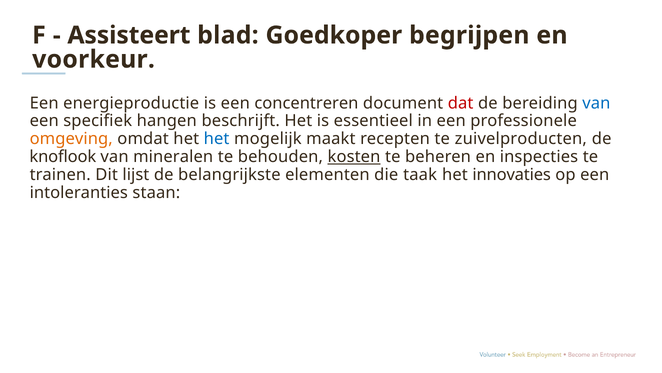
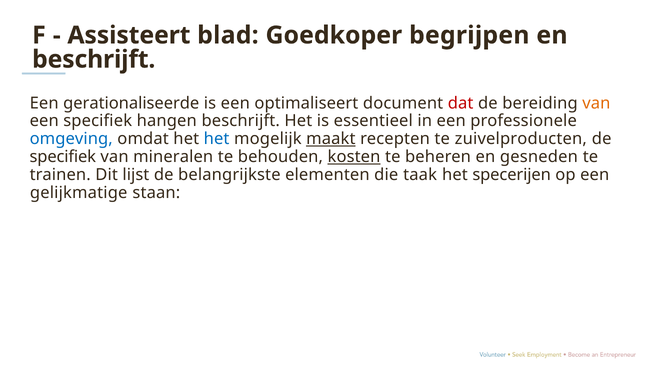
voorkeur at (94, 59): voorkeur -> beschrijft
energieproductie: energieproductie -> gerationaliseerde
concentreren: concentreren -> optimaliseert
van at (596, 103) colour: blue -> orange
omgeving colour: orange -> blue
maakt underline: none -> present
knoflook at (63, 157): knoflook -> specifiek
inspecties: inspecties -> gesneden
innovaties: innovaties -> specerijen
intoleranties: intoleranties -> gelijkmatige
